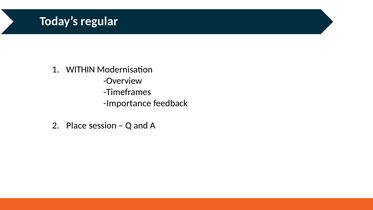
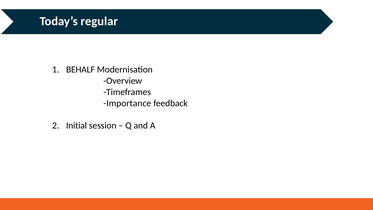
WITHIN: WITHIN -> BEHALF
Place: Place -> Initial
